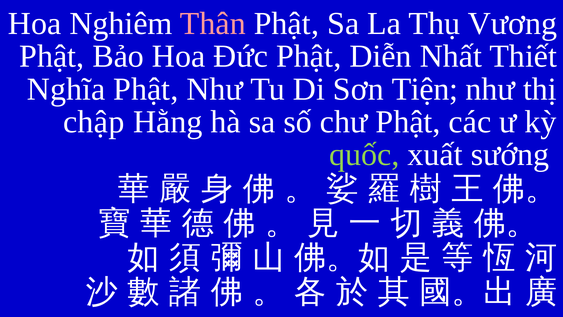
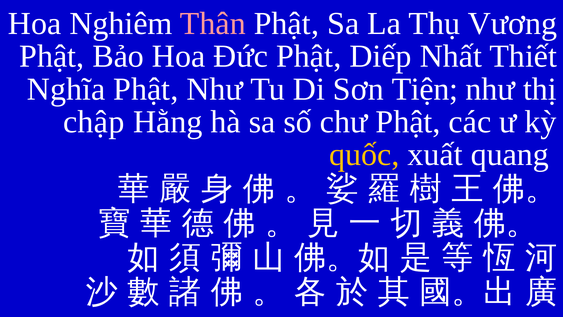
Diễn: Diễn -> Diếp
quốc colour: light green -> yellow
sướng: sướng -> quang
